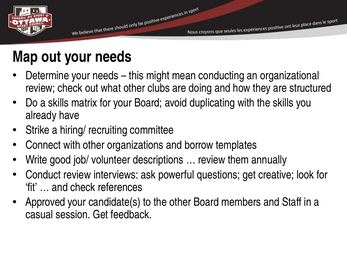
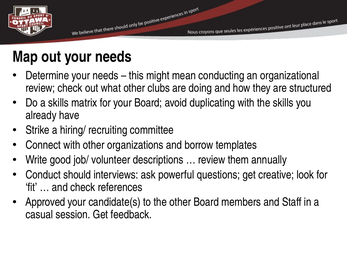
Conduct review: review -> should
